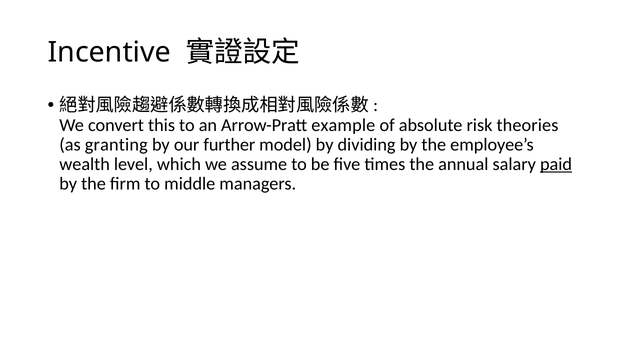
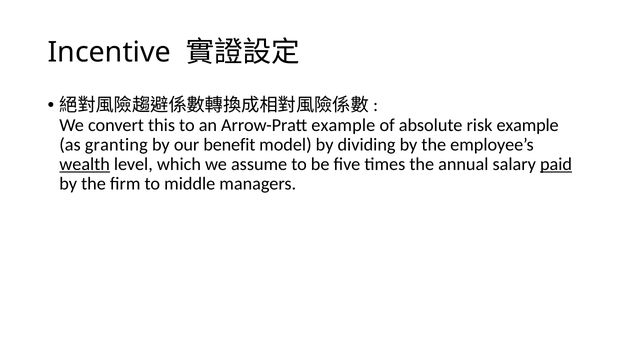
risk theories: theories -> example
further: further -> benefit
wealth underline: none -> present
